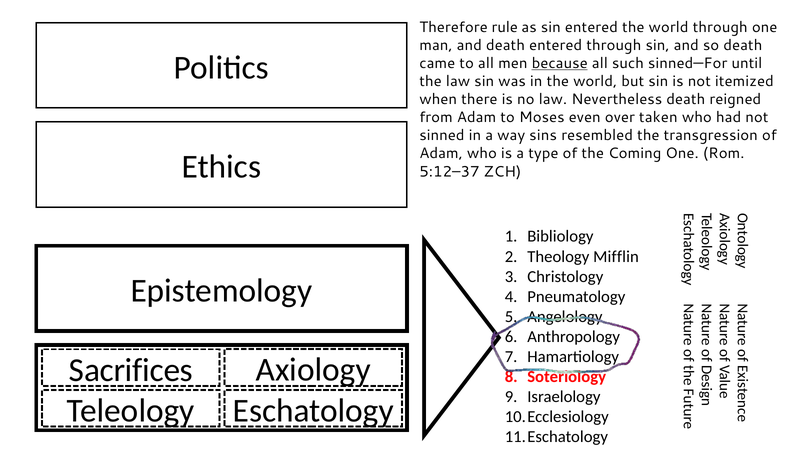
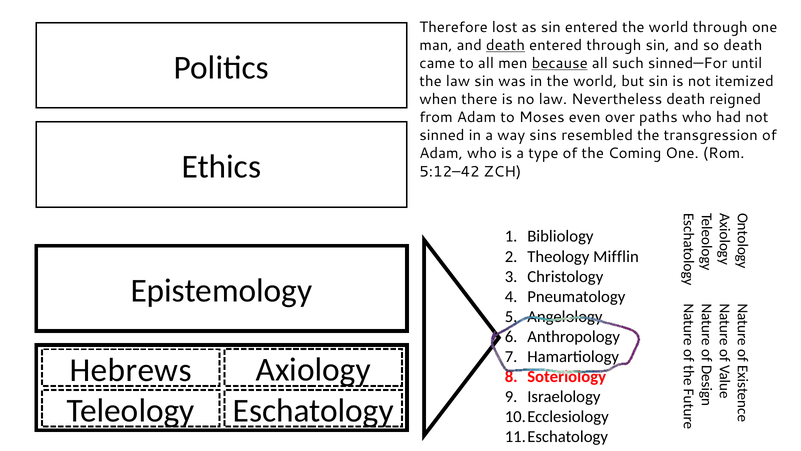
rule: rule -> lost
death at (505, 45) underline: none -> present
taken: taken -> paths
5:12–37: 5:12–37 -> 5:12–42
Sacrifices: Sacrifices -> Hebrews
